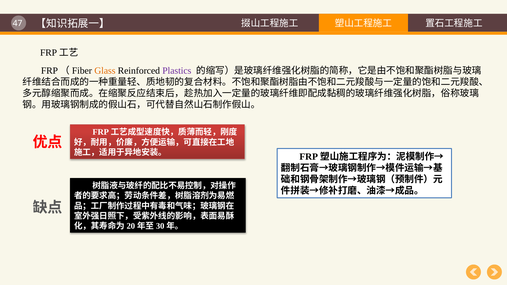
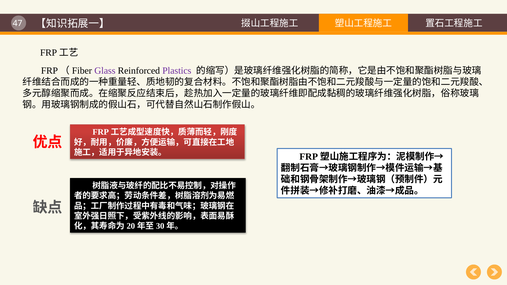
Glass colour: orange -> purple
